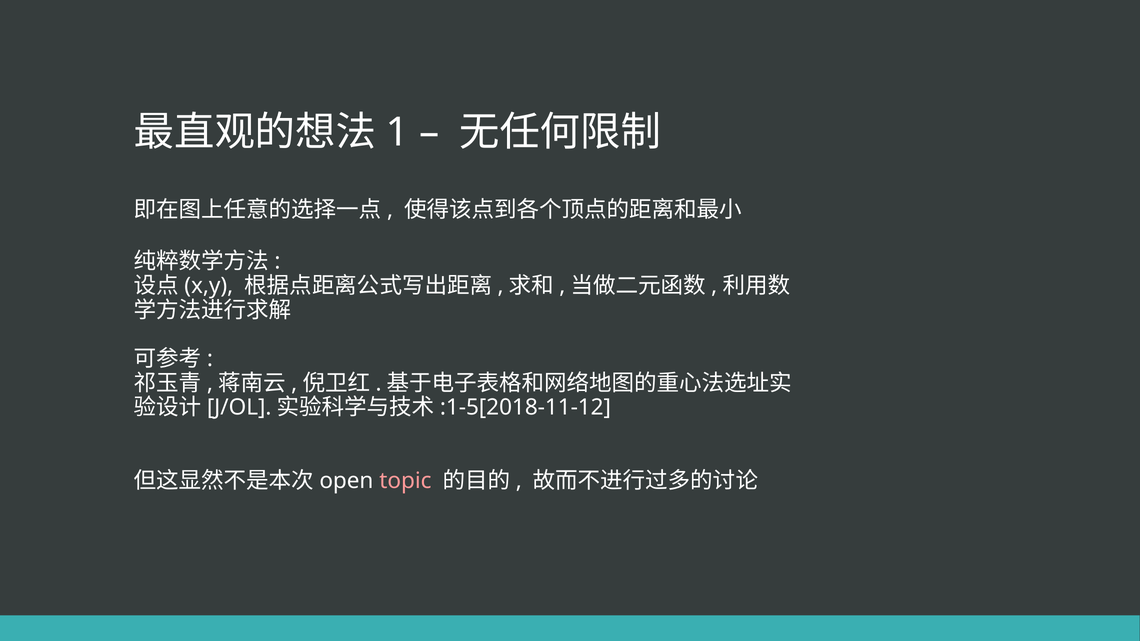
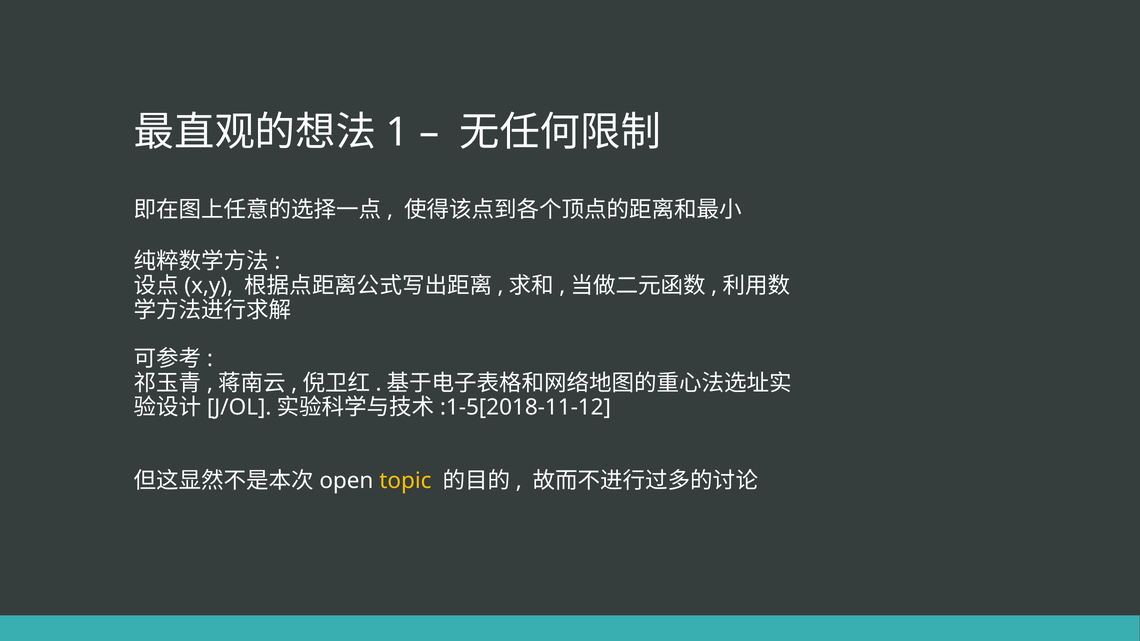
topic colour: pink -> yellow
